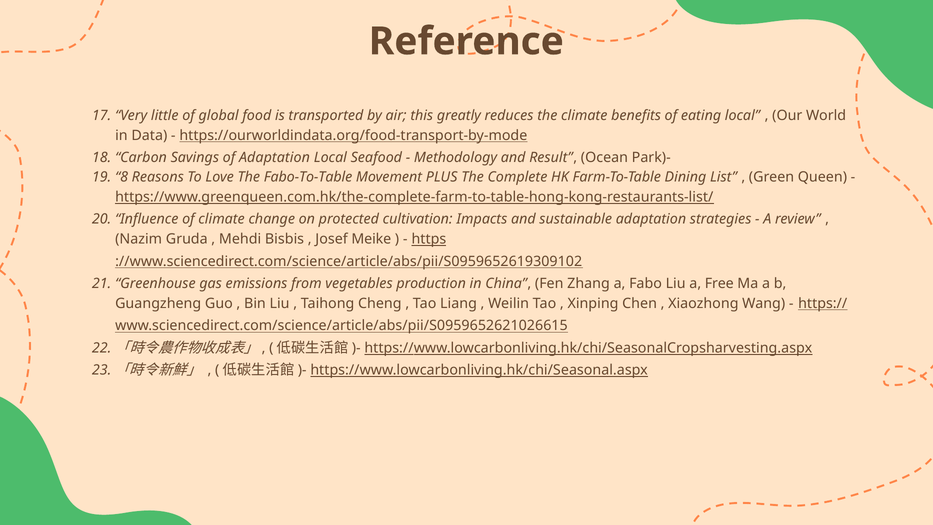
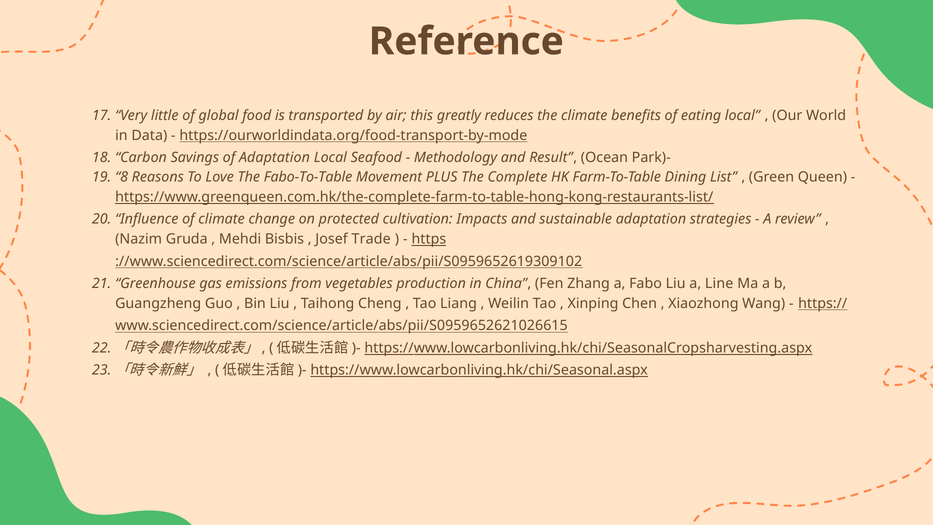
Meike: Meike -> Trade
Free: Free -> Line
